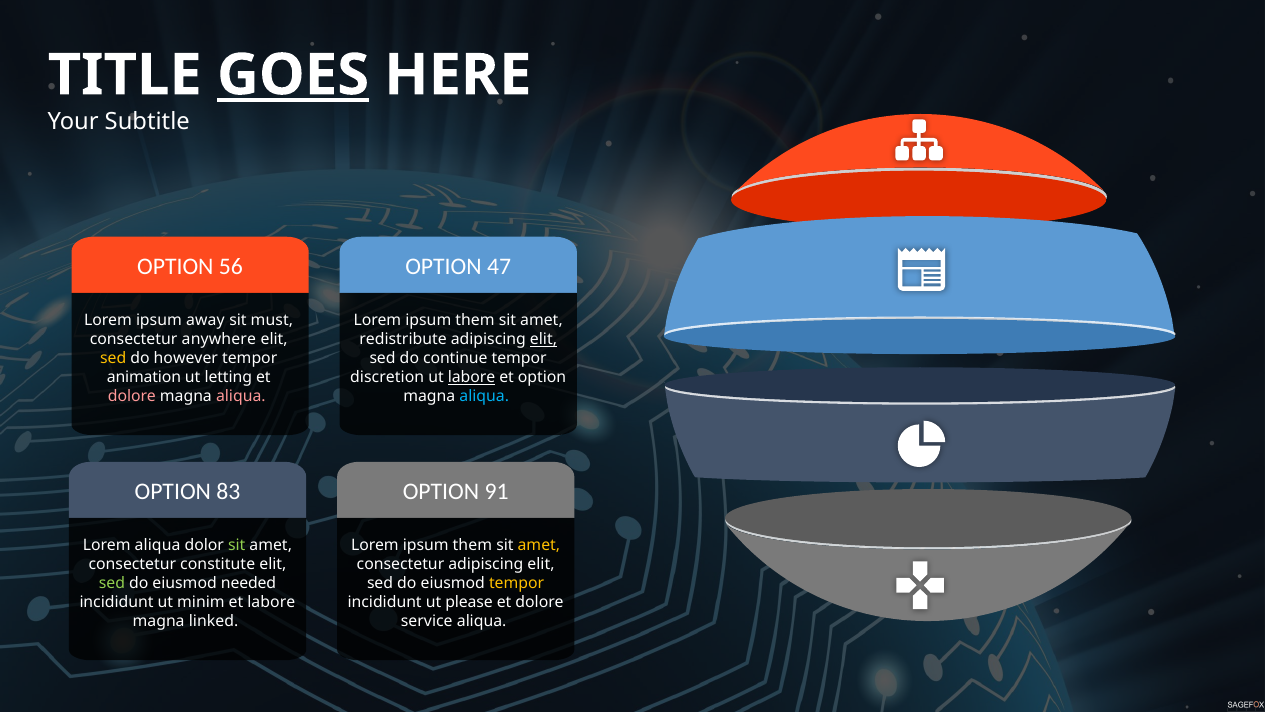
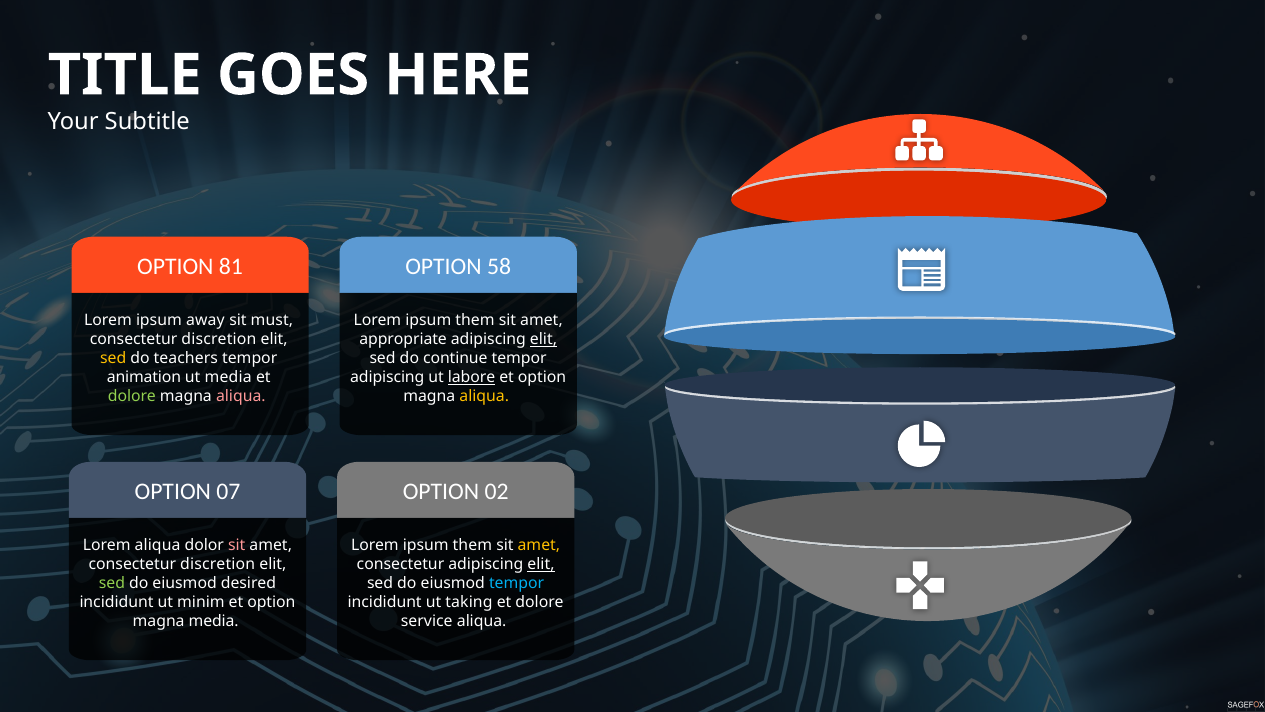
GOES underline: present -> none
56: 56 -> 81
47: 47 -> 58
anywhere at (219, 339): anywhere -> discretion
redistribute: redistribute -> appropriate
however: however -> teachers
ut letting: letting -> media
discretion at (387, 377): discretion -> adipiscing
dolore at (132, 396) colour: pink -> light green
aliqua at (484, 396) colour: light blue -> yellow
83: 83 -> 07
91: 91 -> 02
sit at (237, 545) colour: light green -> pink
constitute at (218, 564): constitute -> discretion
elit at (541, 564) underline: none -> present
needed: needed -> desired
tempor at (517, 583) colour: yellow -> light blue
labore at (271, 602): labore -> option
please: please -> taking
magna linked: linked -> media
